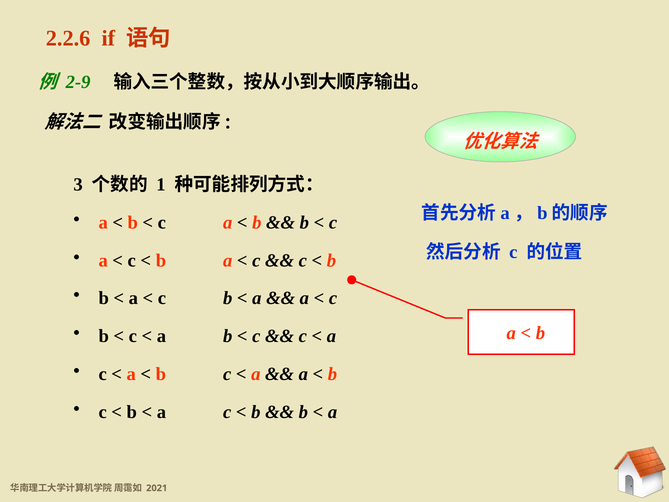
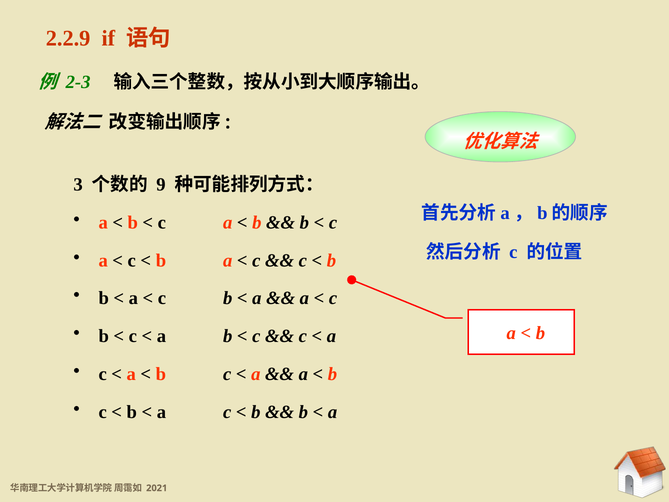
2.2.6: 2.2.6 -> 2.2.9
2-9: 2-9 -> 2-3
1: 1 -> 9
